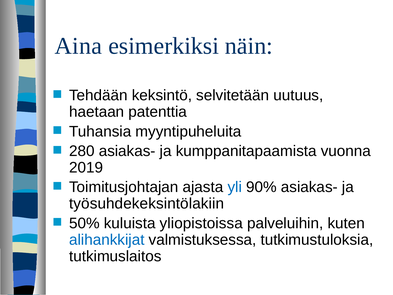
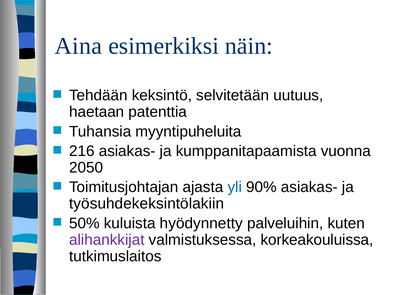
280: 280 -> 216
2019: 2019 -> 2050
yliopistoissa: yliopistoissa -> hyödynnetty
alihankkijat colour: blue -> purple
tutkimustuloksia: tutkimustuloksia -> korkeakouluissa
